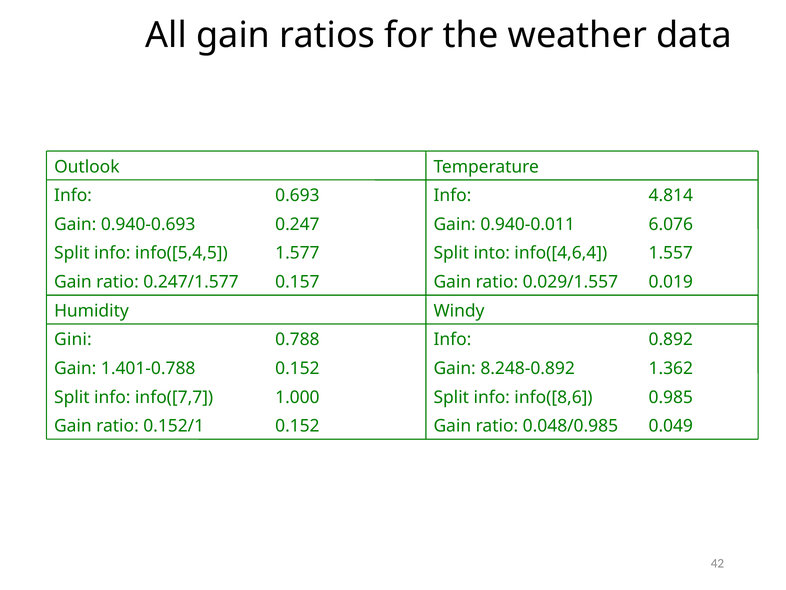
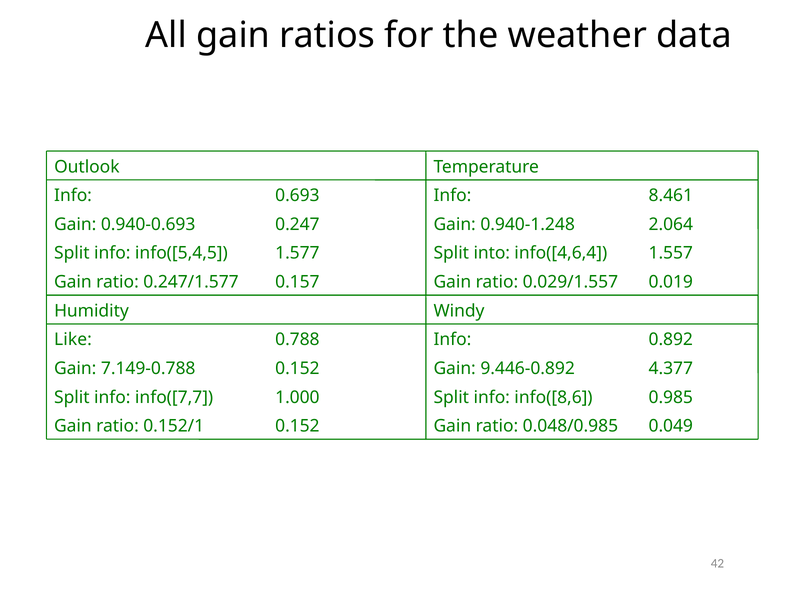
4.814: 4.814 -> 8.461
0.940-0.011: 0.940-0.011 -> 0.940-1.248
6.076: 6.076 -> 2.064
Gini: Gini -> Like
1.401-0.788: 1.401-0.788 -> 7.149-0.788
8.248-0.892: 8.248-0.892 -> 9.446-0.892
1.362: 1.362 -> 4.377
